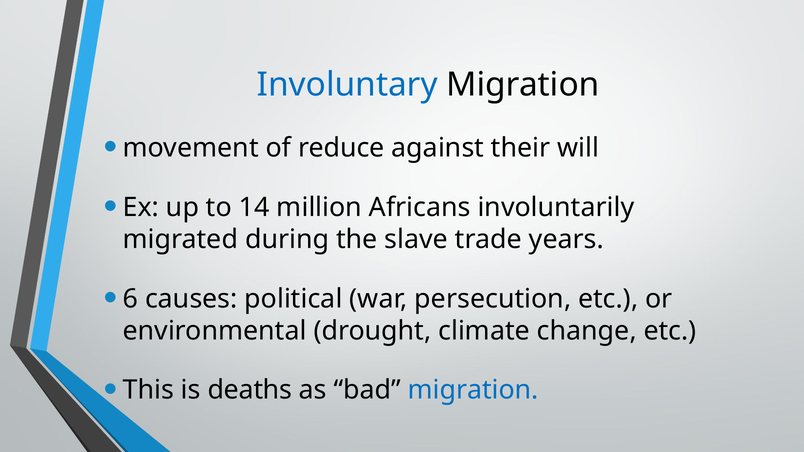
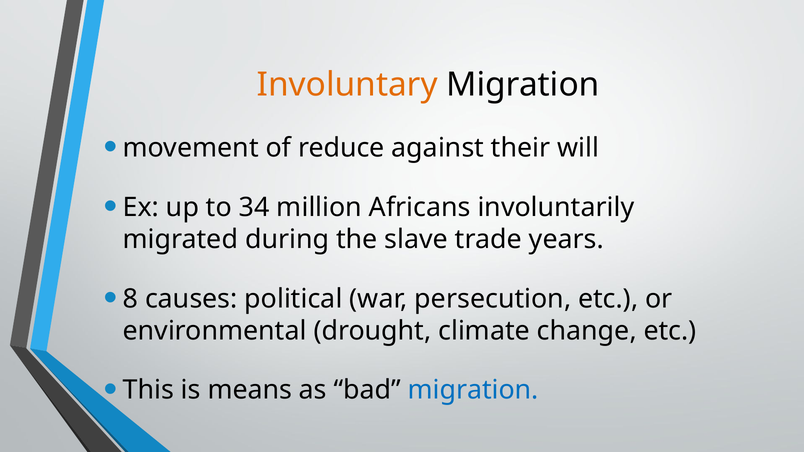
Involuntary colour: blue -> orange
14: 14 -> 34
6: 6 -> 8
deaths: deaths -> means
